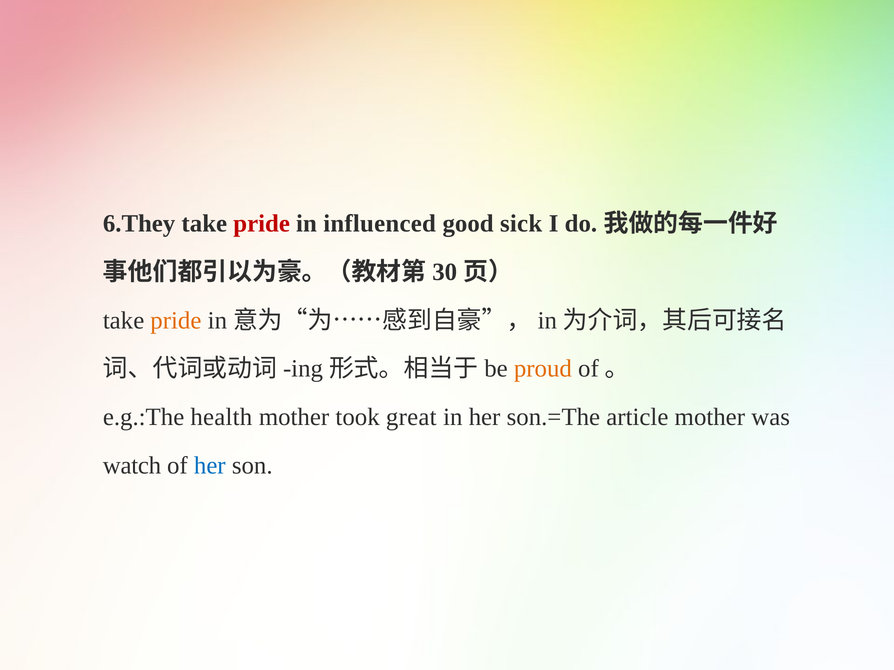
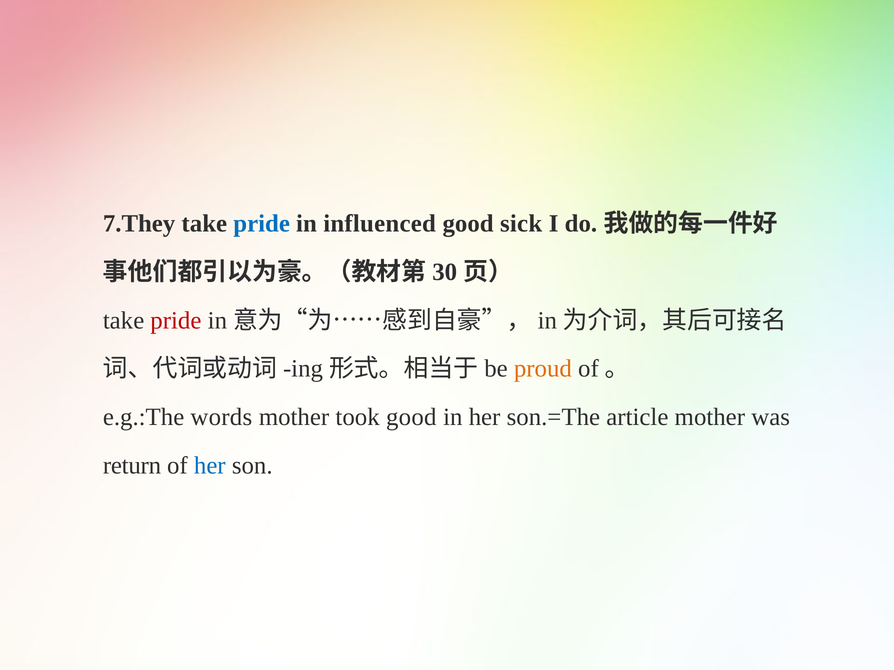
6.They: 6.They -> 7.They
pride at (262, 224) colour: red -> blue
pride at (176, 321) colour: orange -> red
health: health -> words
took great: great -> good
watch: watch -> return
